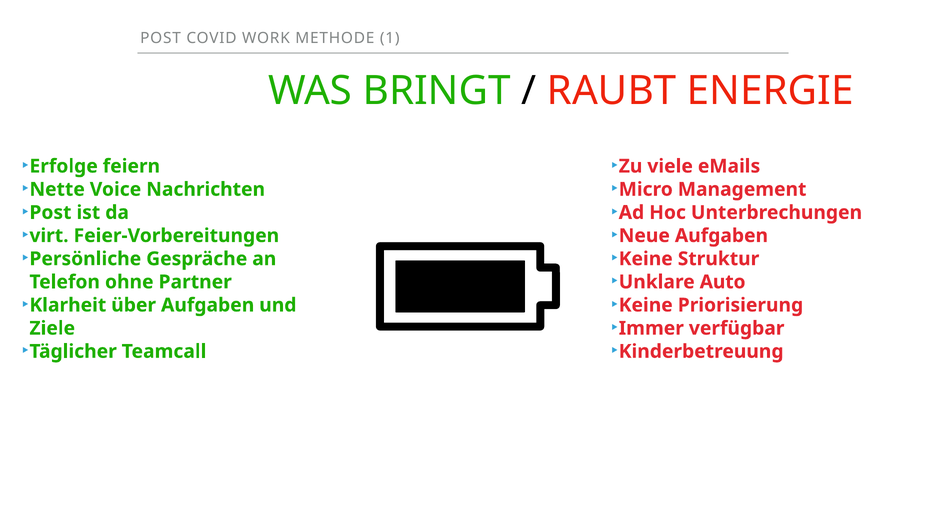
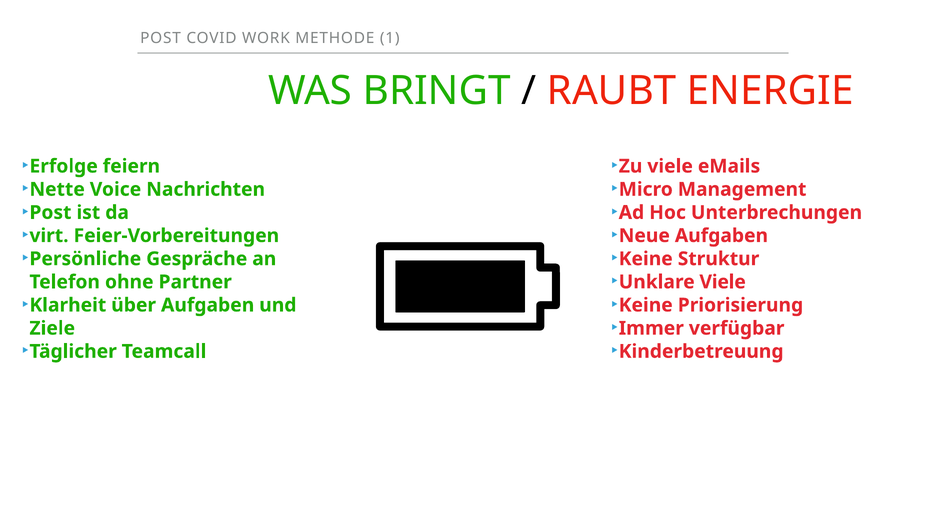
Unklare Auto: Auto -> Viele
